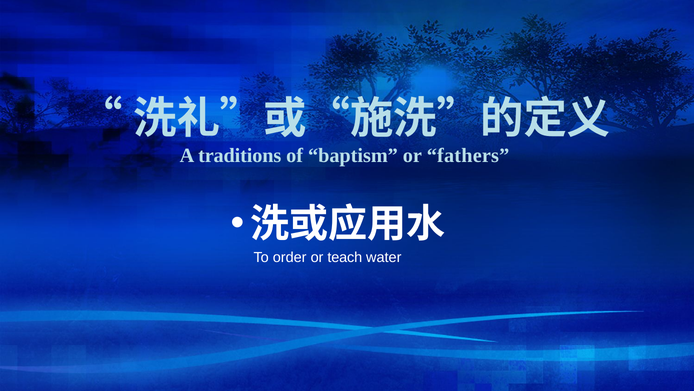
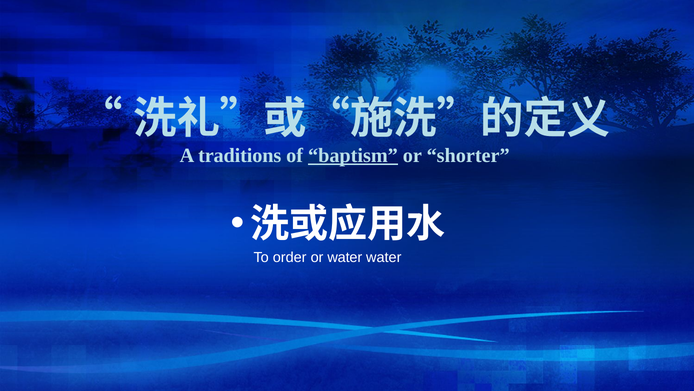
baptism underline: none -> present
fathers: fathers -> shorter
or teach: teach -> water
